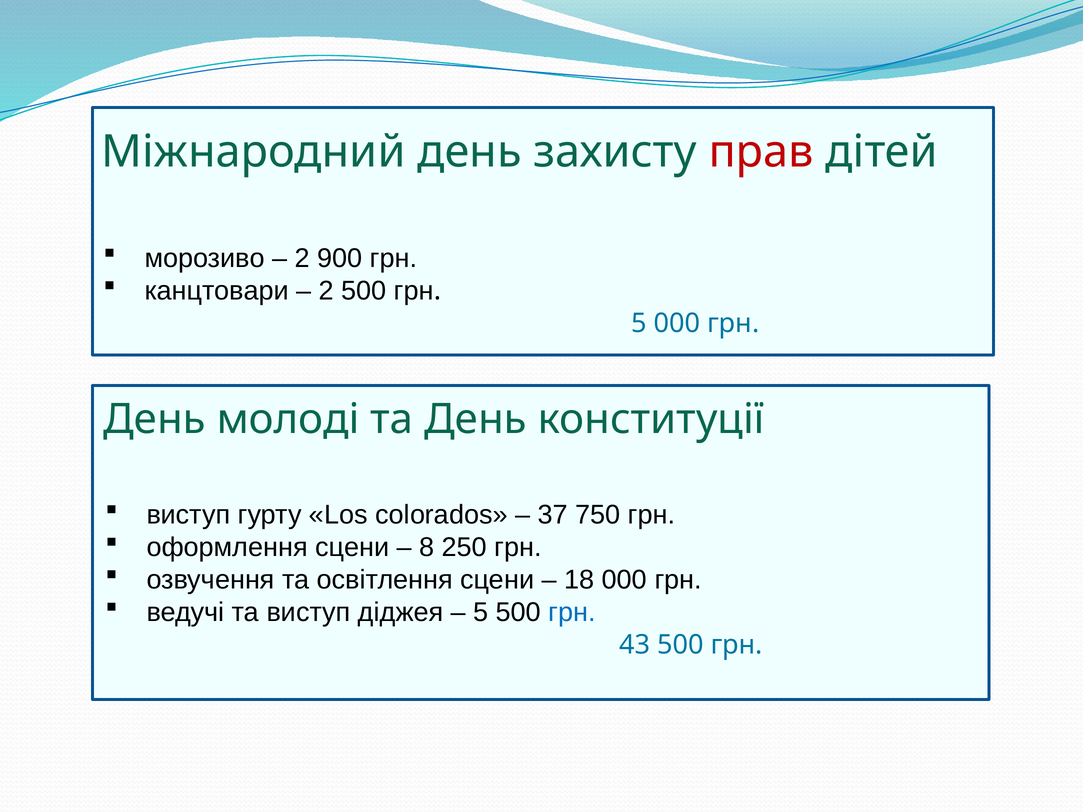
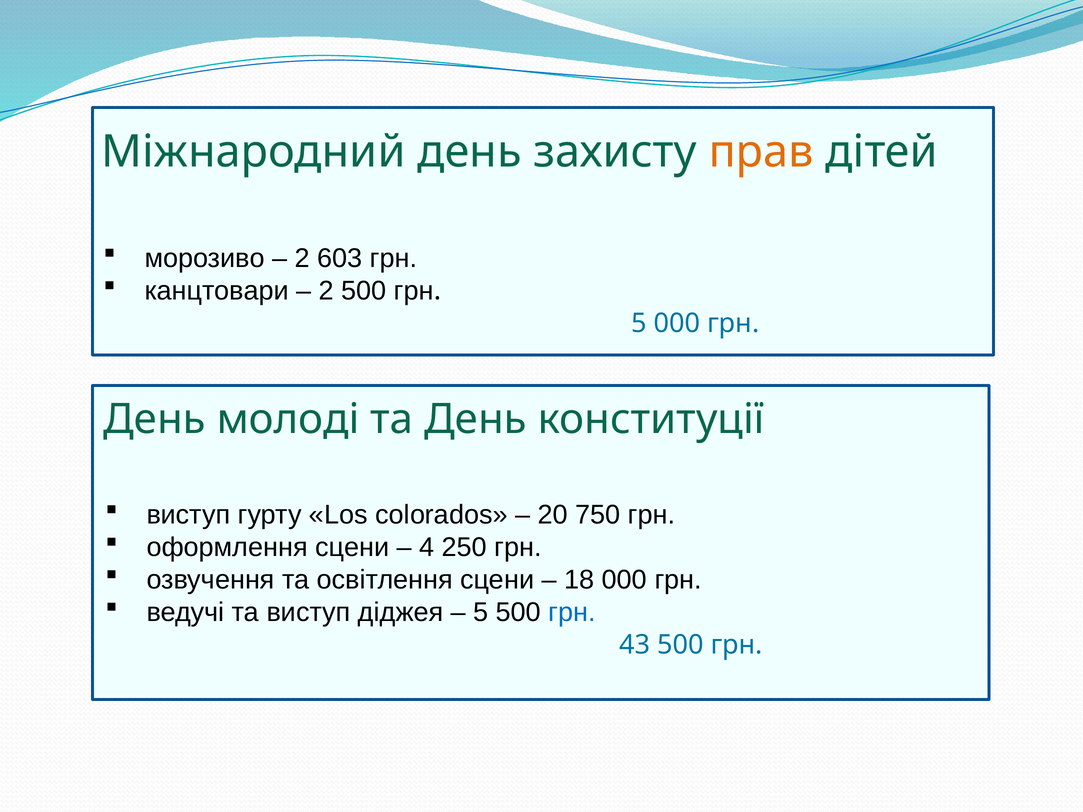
прав colour: red -> orange
900: 900 -> 603
37: 37 -> 20
8: 8 -> 4
